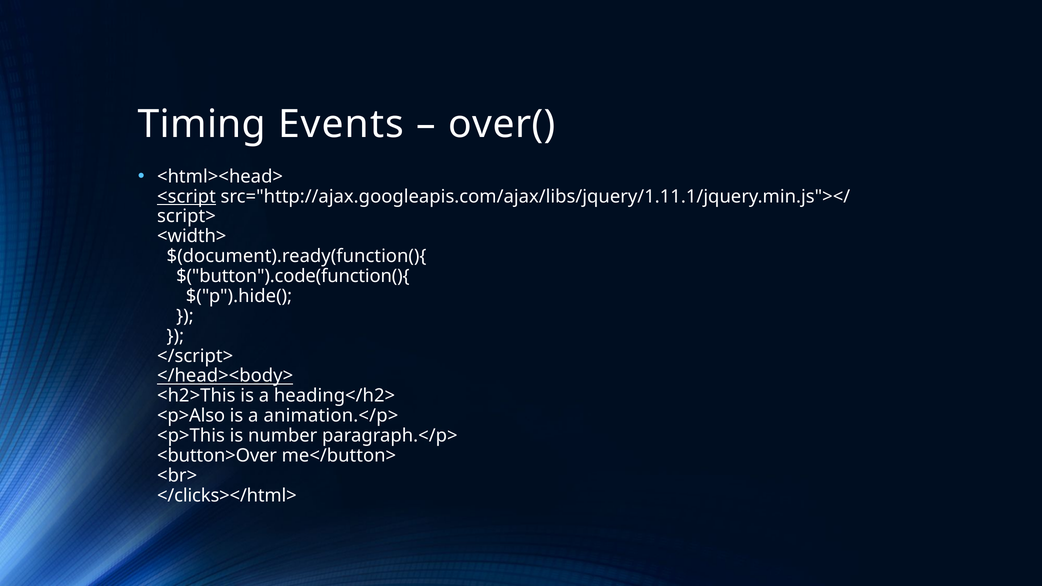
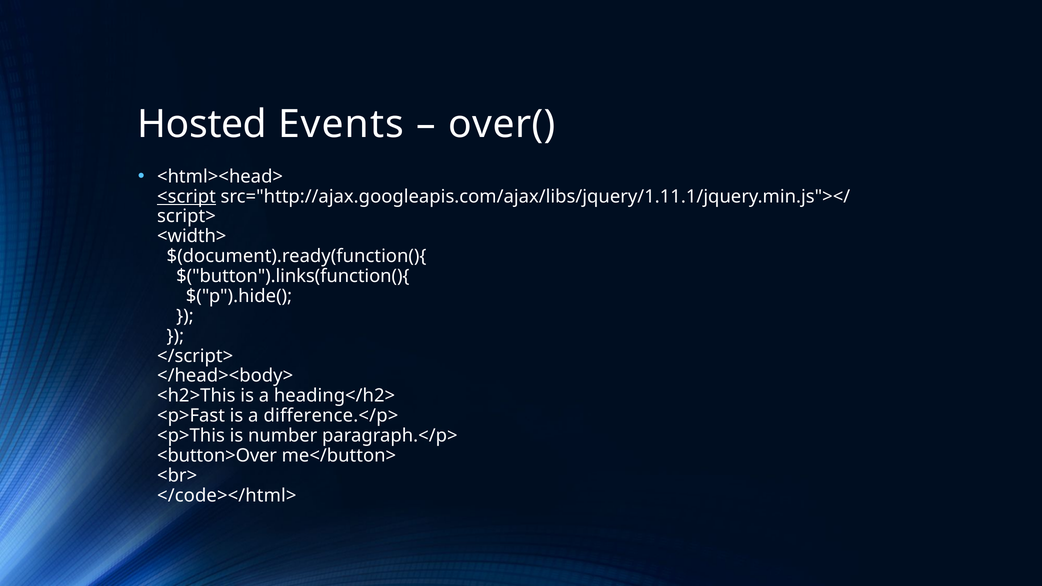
Timing: Timing -> Hosted
$("button").code(function(){: $("button").code(function(){ -> $("button").links(function(){
</head><body> underline: present -> none
<p>Also: <p>Also -> <p>Fast
animation.</p>: animation.</p> -> difference.</p>
</clicks></html>: </clicks></html> -> </code></html>
